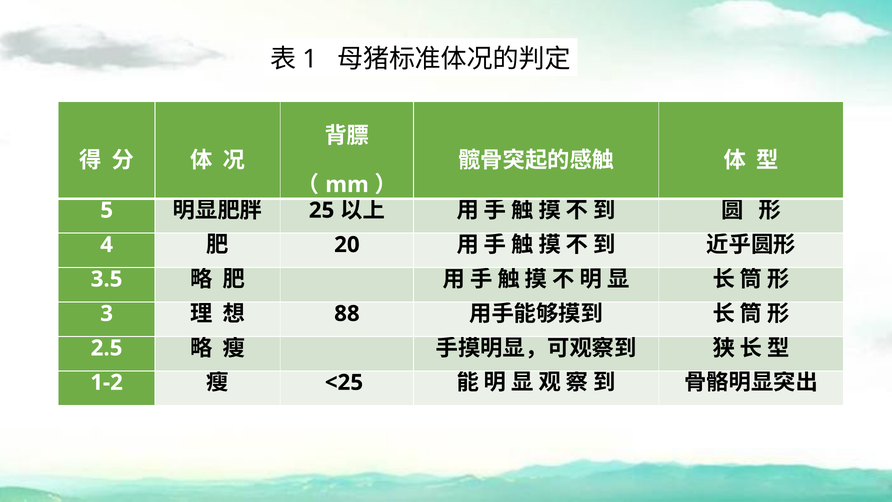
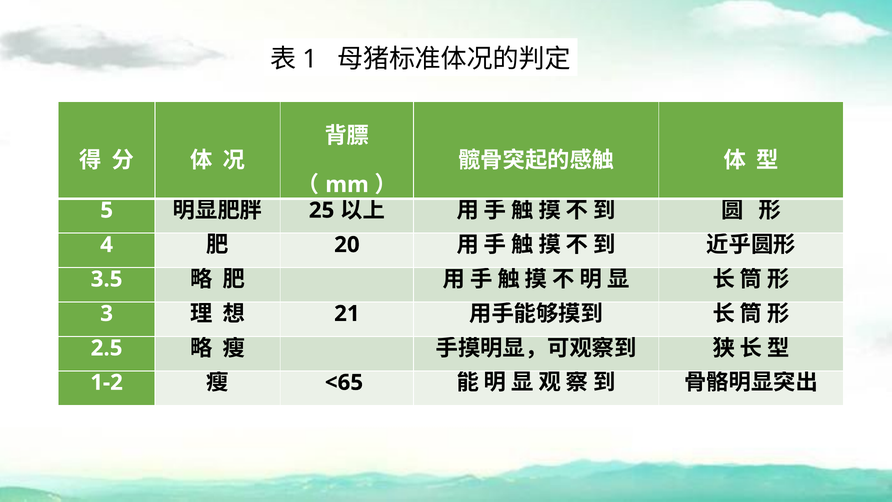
88: 88 -> 21
<25: <25 -> <65
